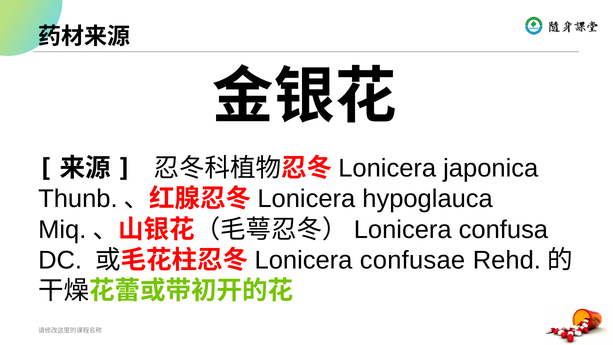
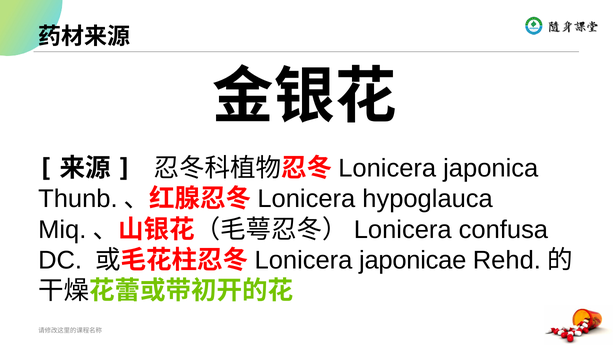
confusae: confusae -> japonicae
